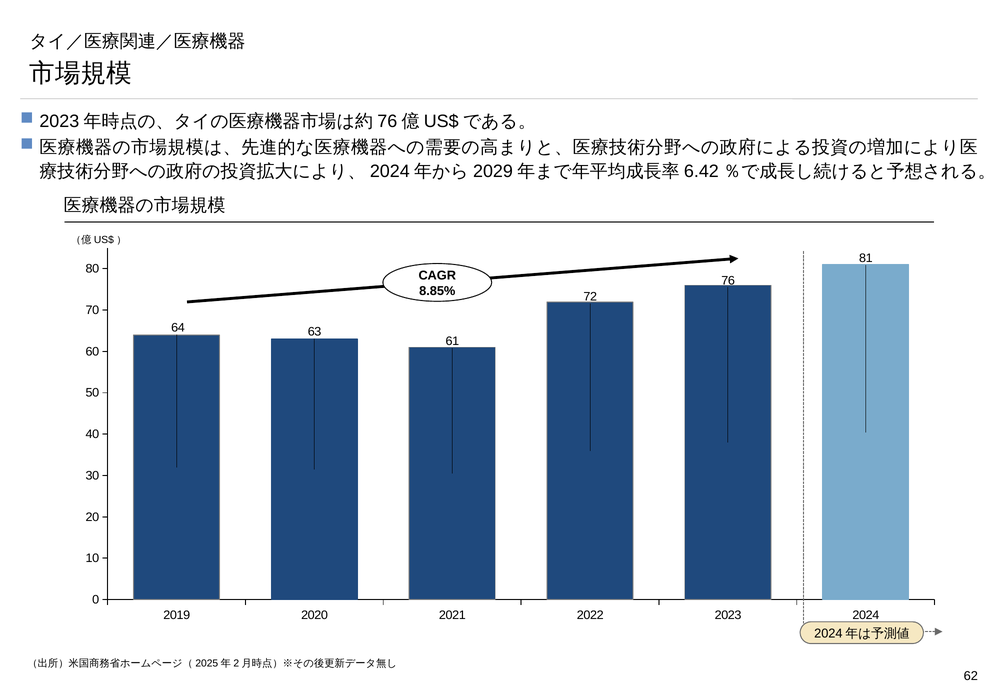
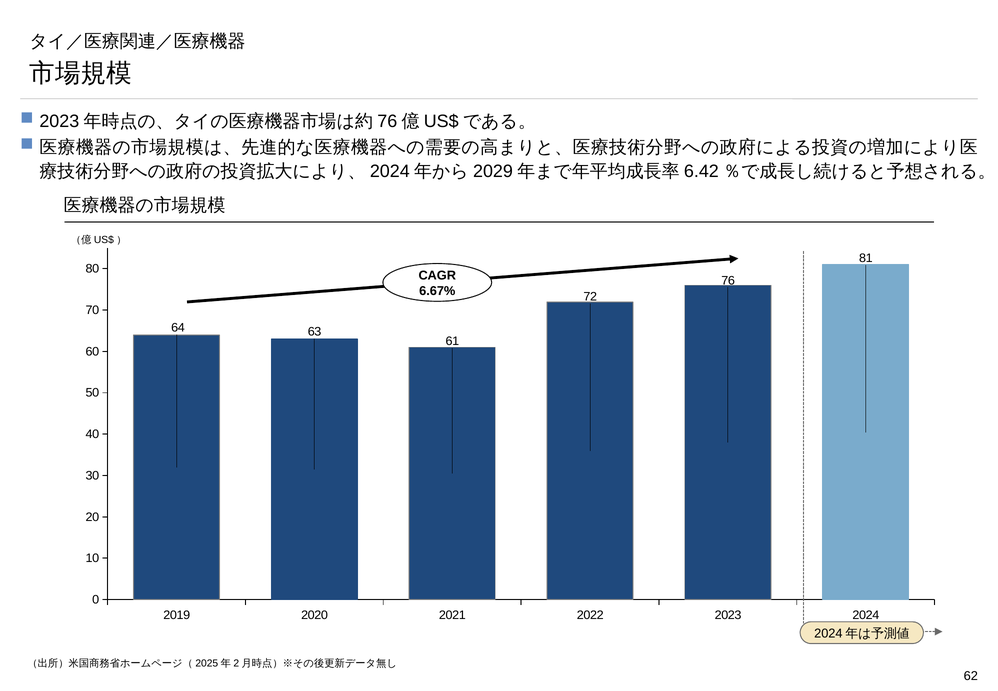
8.85%: 8.85% -> 6.67%
